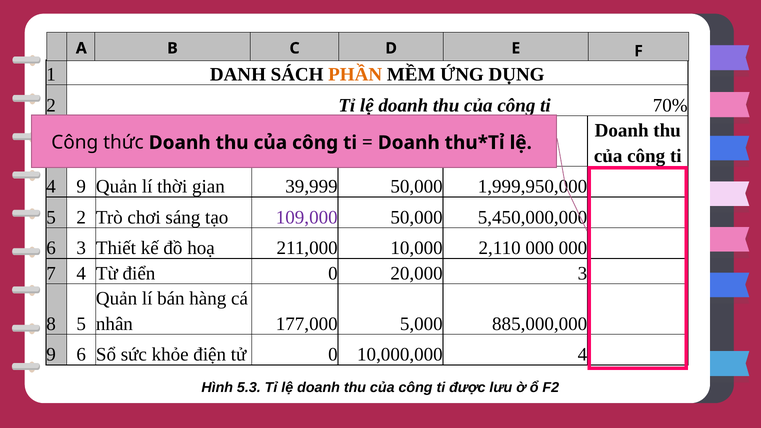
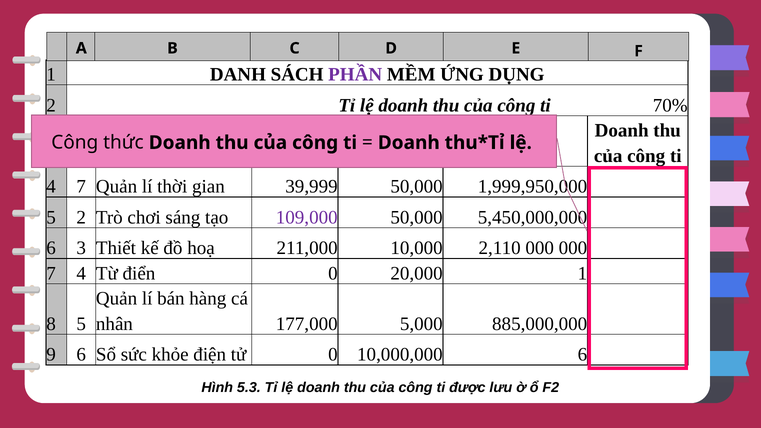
PHẦN colour: orange -> purple
4 9: 9 -> 7
20,000 3: 3 -> 1
10,000,000 4: 4 -> 6
